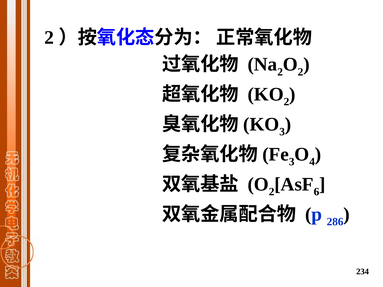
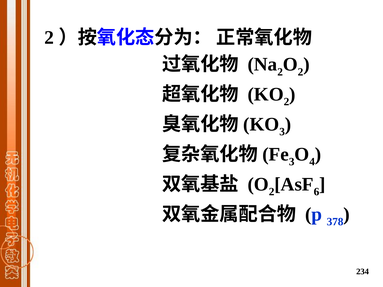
286: 286 -> 378
